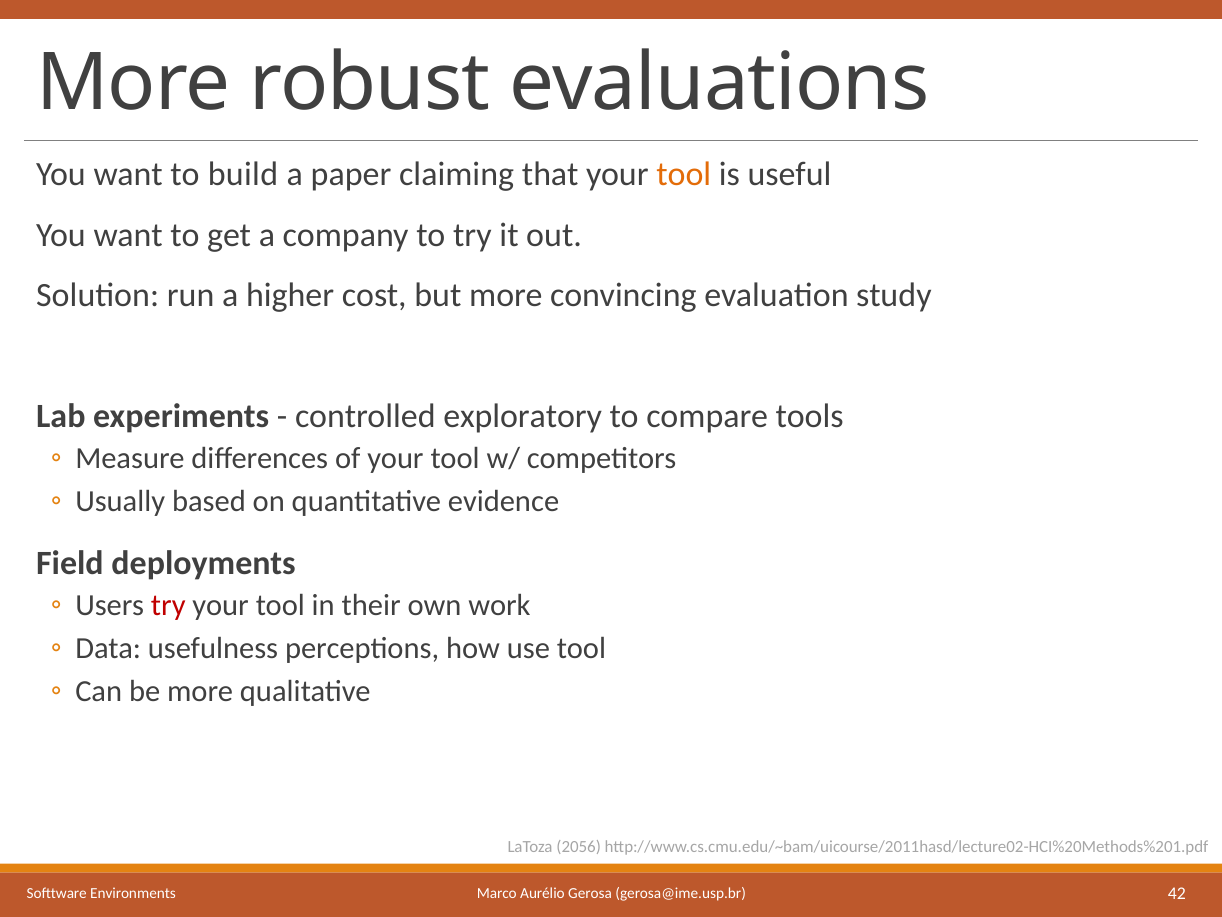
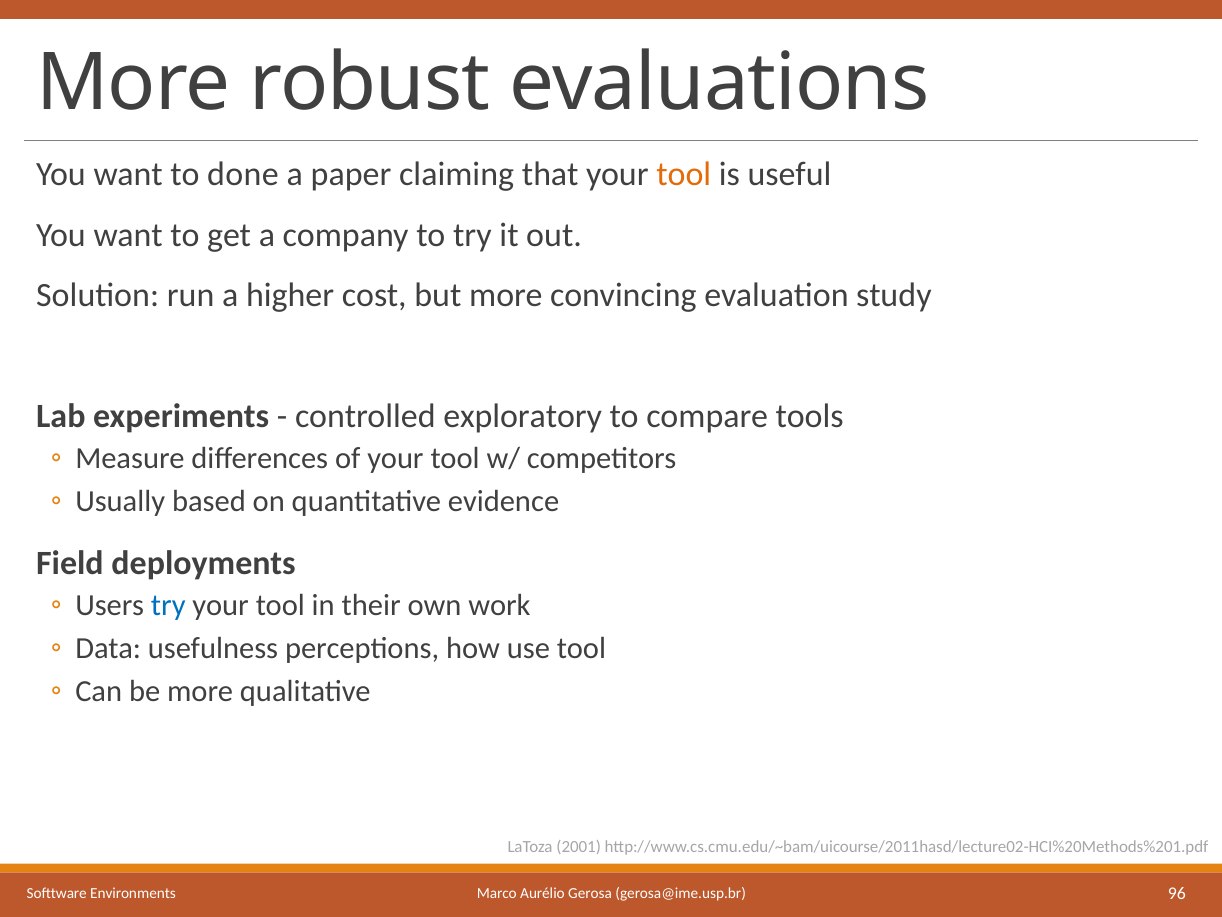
build: build -> done
try at (168, 605) colour: red -> blue
2056: 2056 -> 2001
42: 42 -> 96
